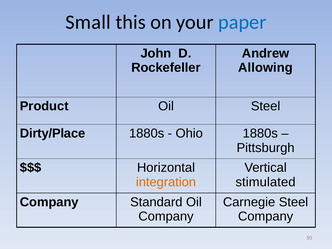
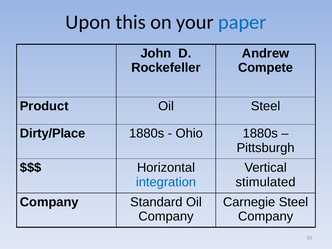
Small: Small -> Upon
Allowing: Allowing -> Compete
integration colour: orange -> blue
